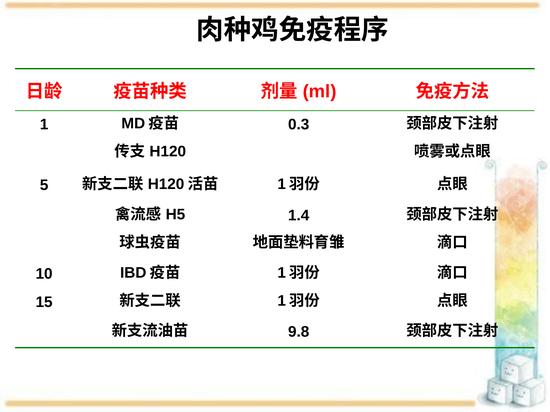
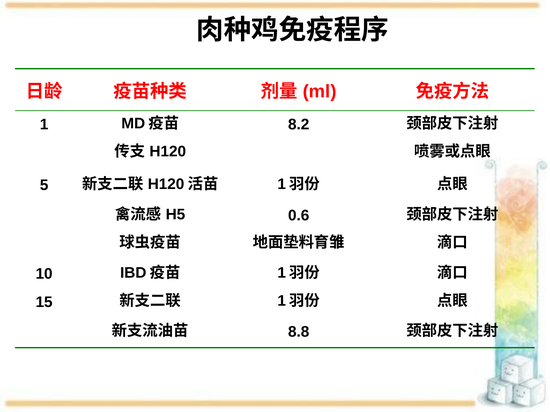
0.3: 0.3 -> 8.2
1.4: 1.4 -> 0.6
9.8: 9.8 -> 8.8
